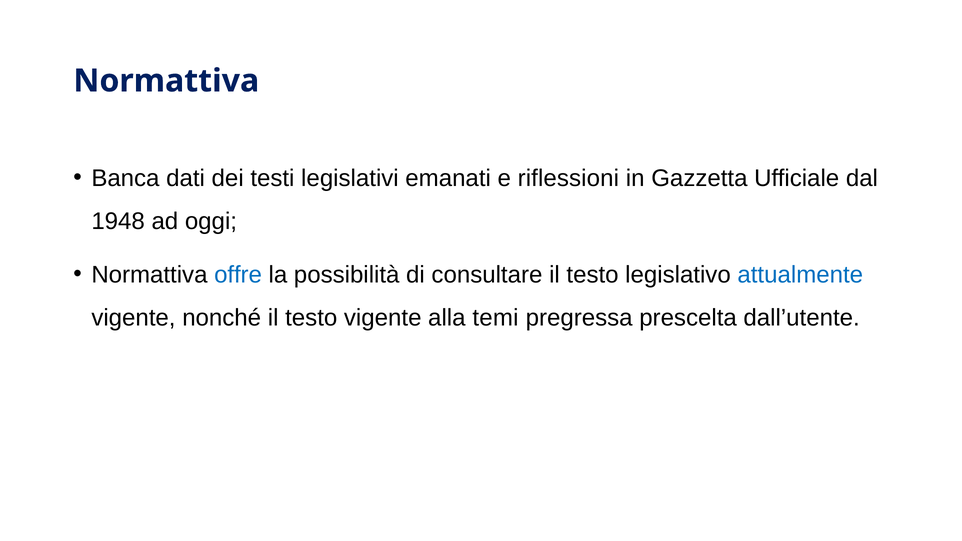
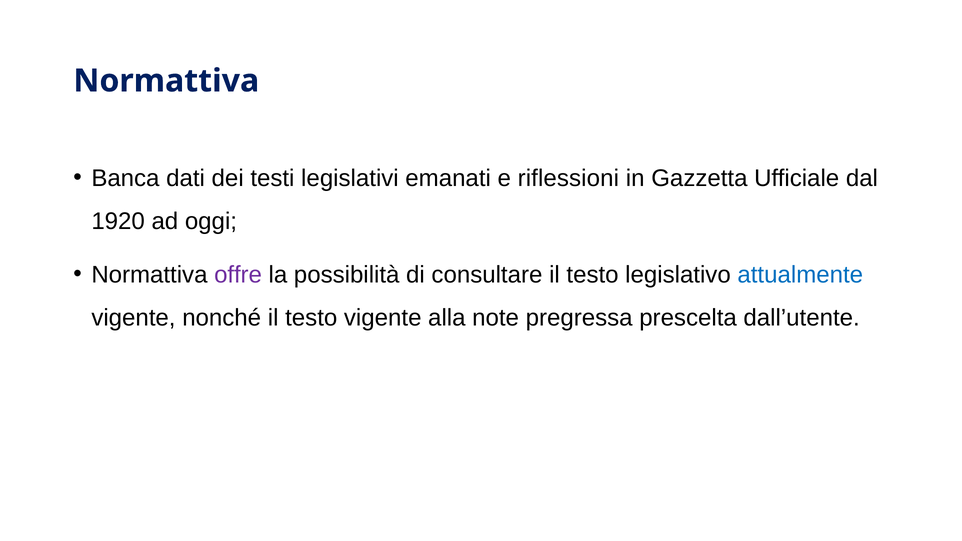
1948: 1948 -> 1920
offre colour: blue -> purple
temi: temi -> note
